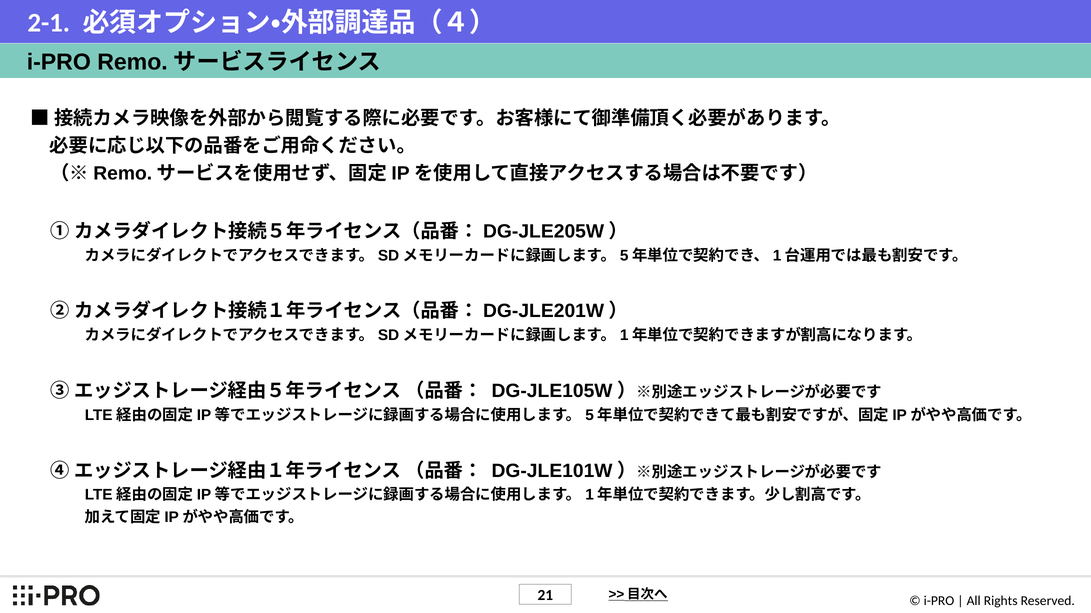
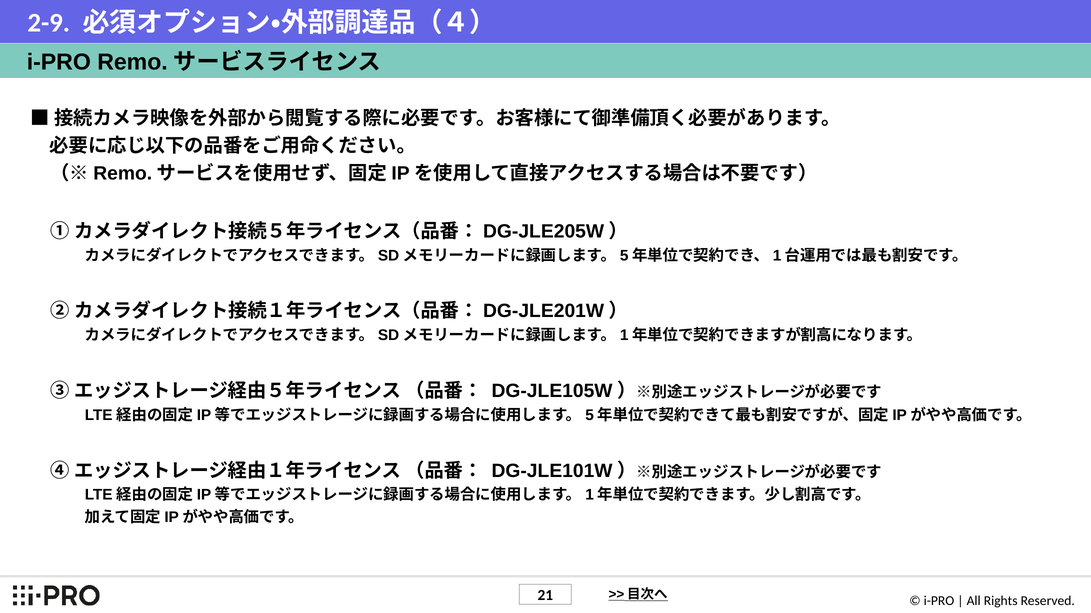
2-1: 2-1 -> 2-9
